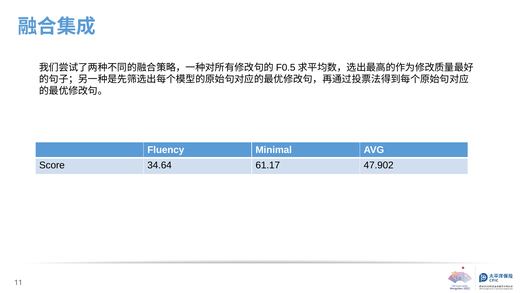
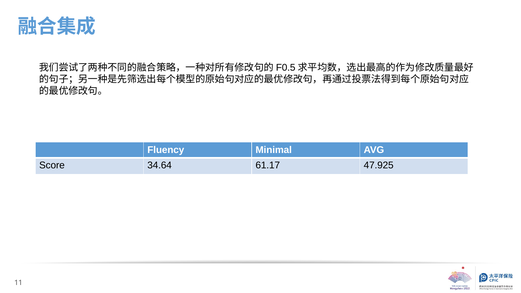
47.902: 47.902 -> 47.925
